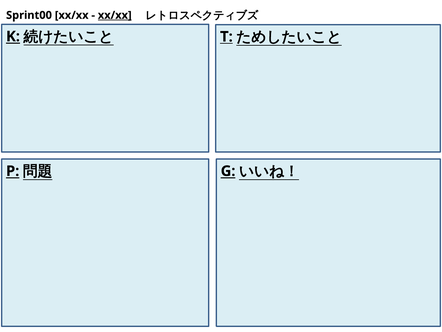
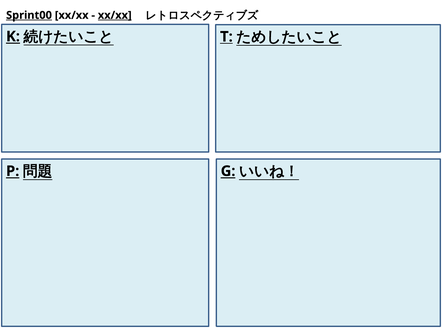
Sprint00 underline: none -> present
